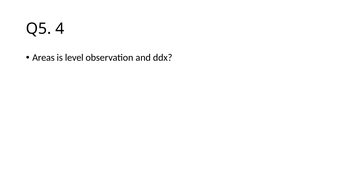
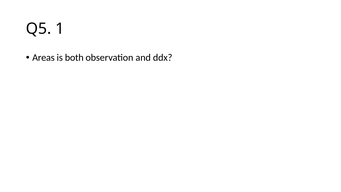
4: 4 -> 1
level: level -> both
